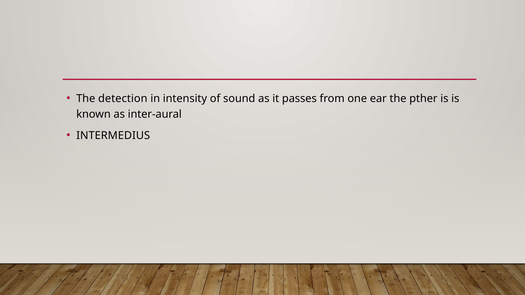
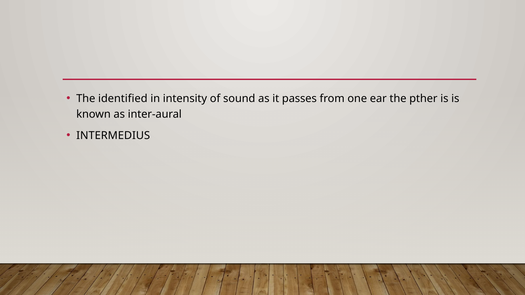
detection: detection -> identified
